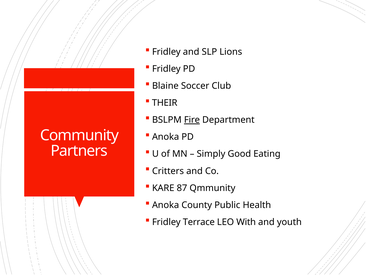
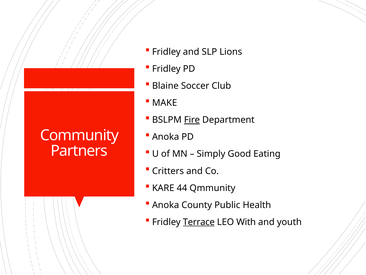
THEIR: THEIR -> MAKE
87: 87 -> 44
Terrace underline: none -> present
